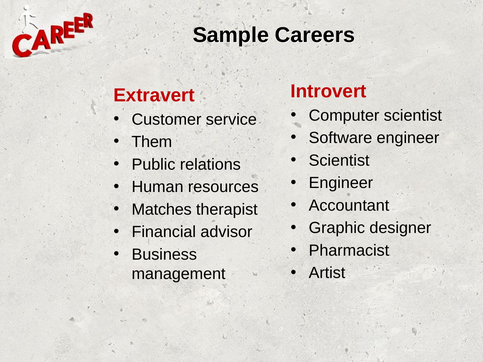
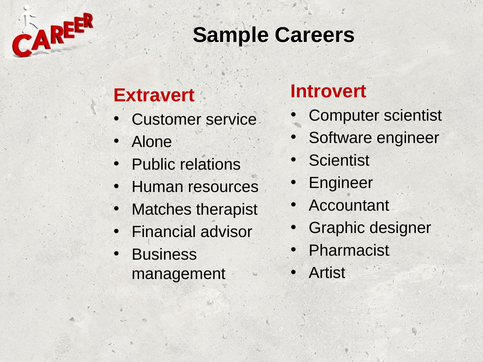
Them: Them -> Alone
